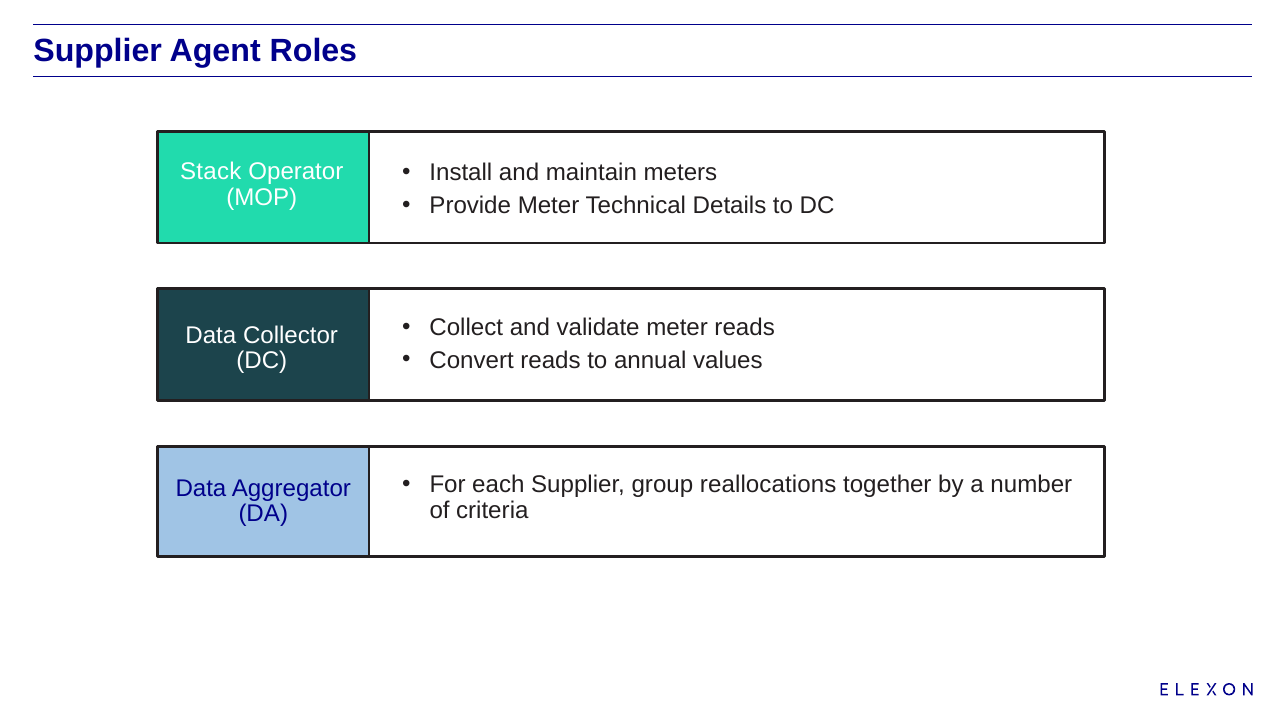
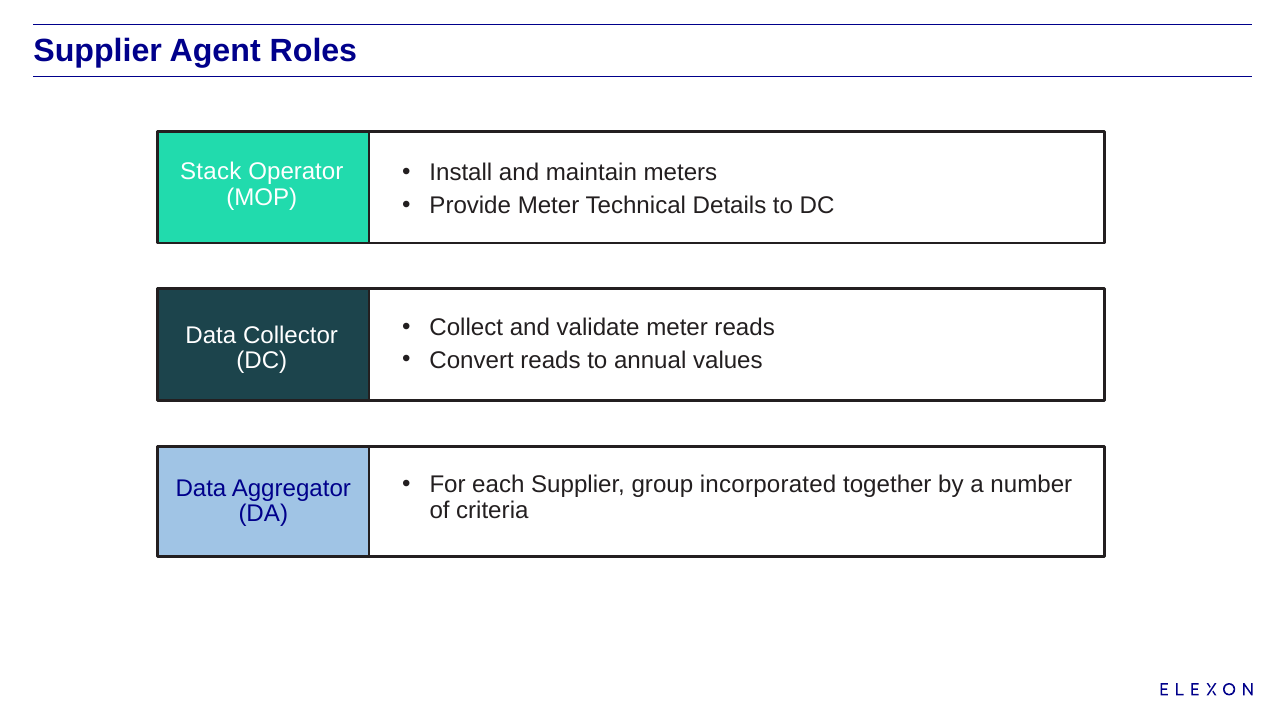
reallocations: reallocations -> incorporated
